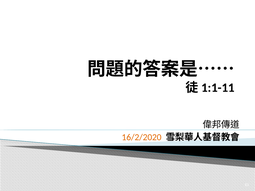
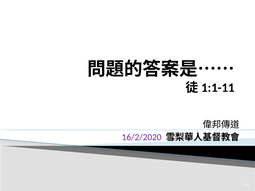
16/2/2020 colour: orange -> purple
